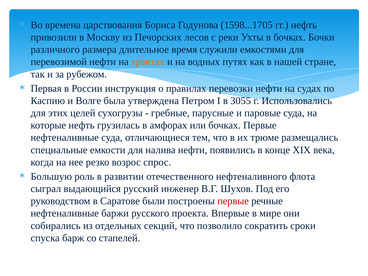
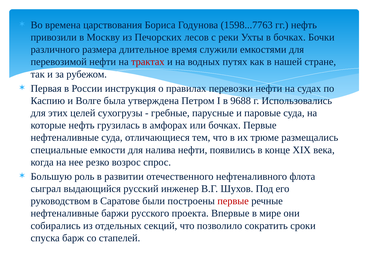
1598...1705: 1598...1705 -> 1598...7763
трактах colour: orange -> red
3055: 3055 -> 9688
